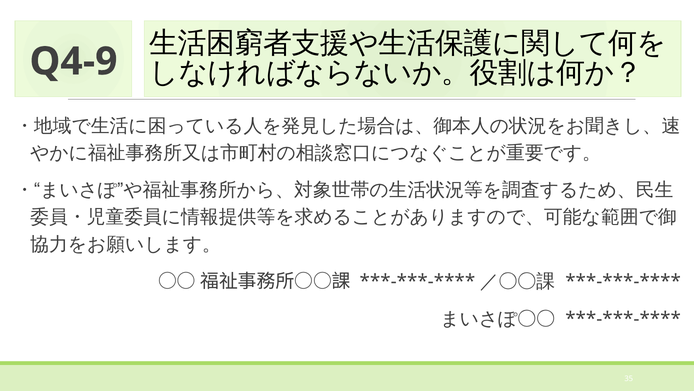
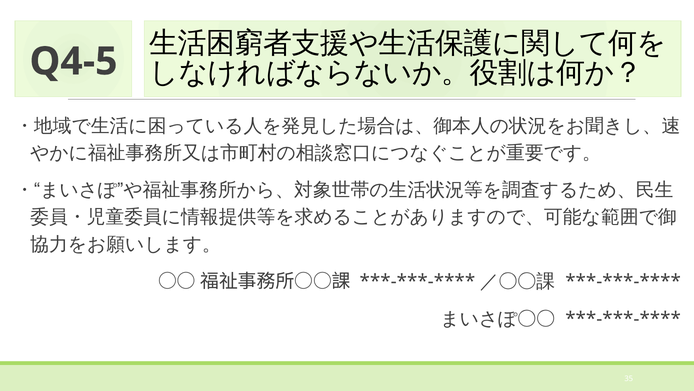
Q4-9: Q4-9 -> Q4-5
